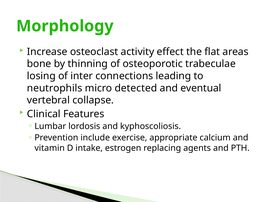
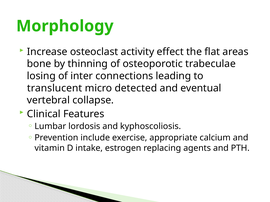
neutrophils: neutrophils -> translucent
